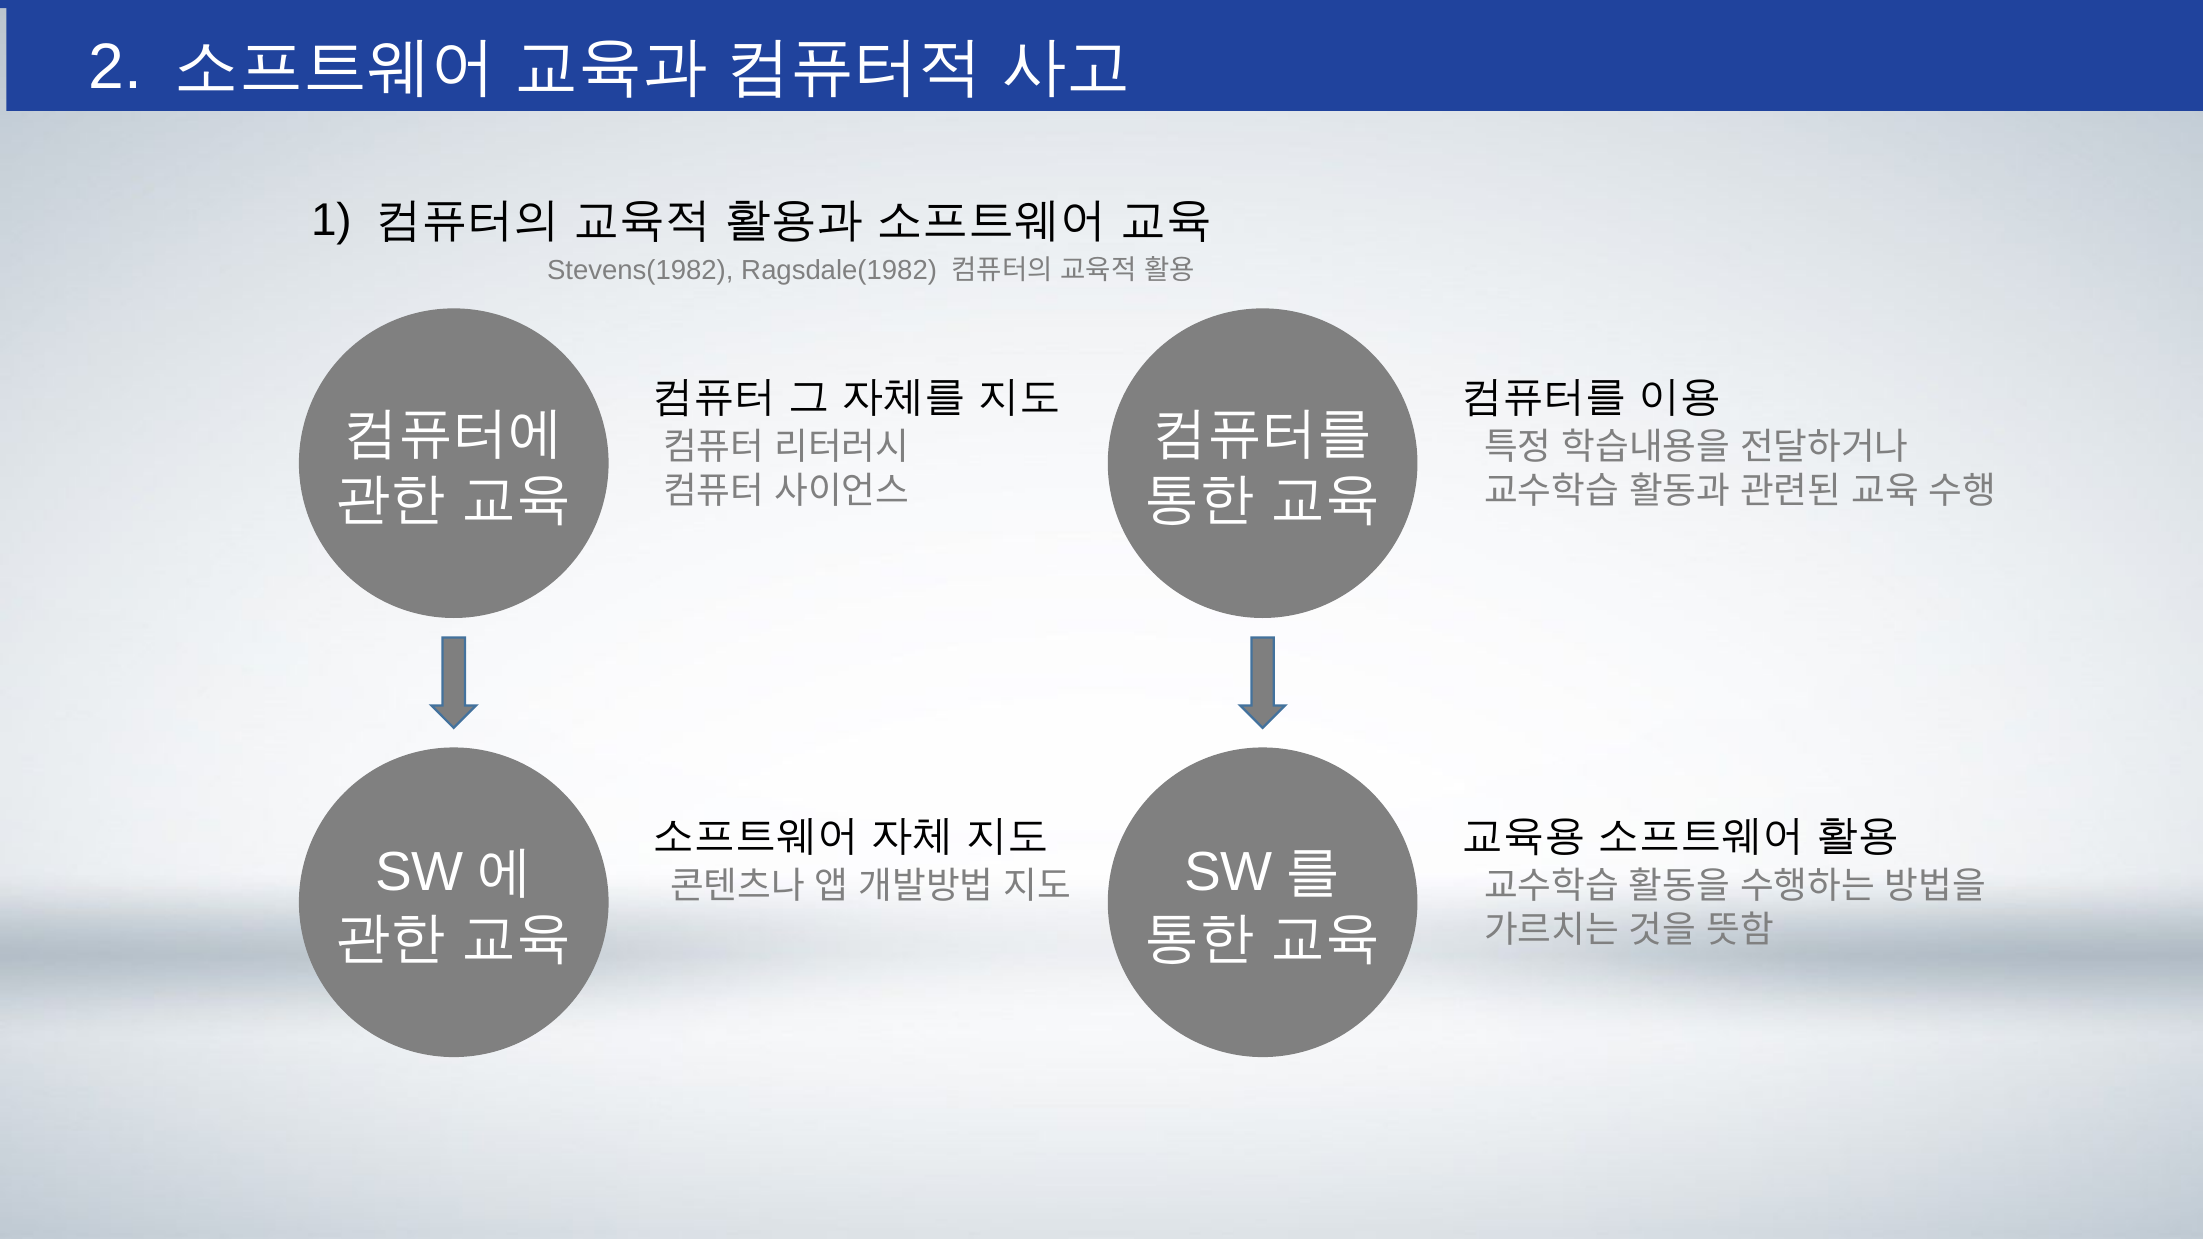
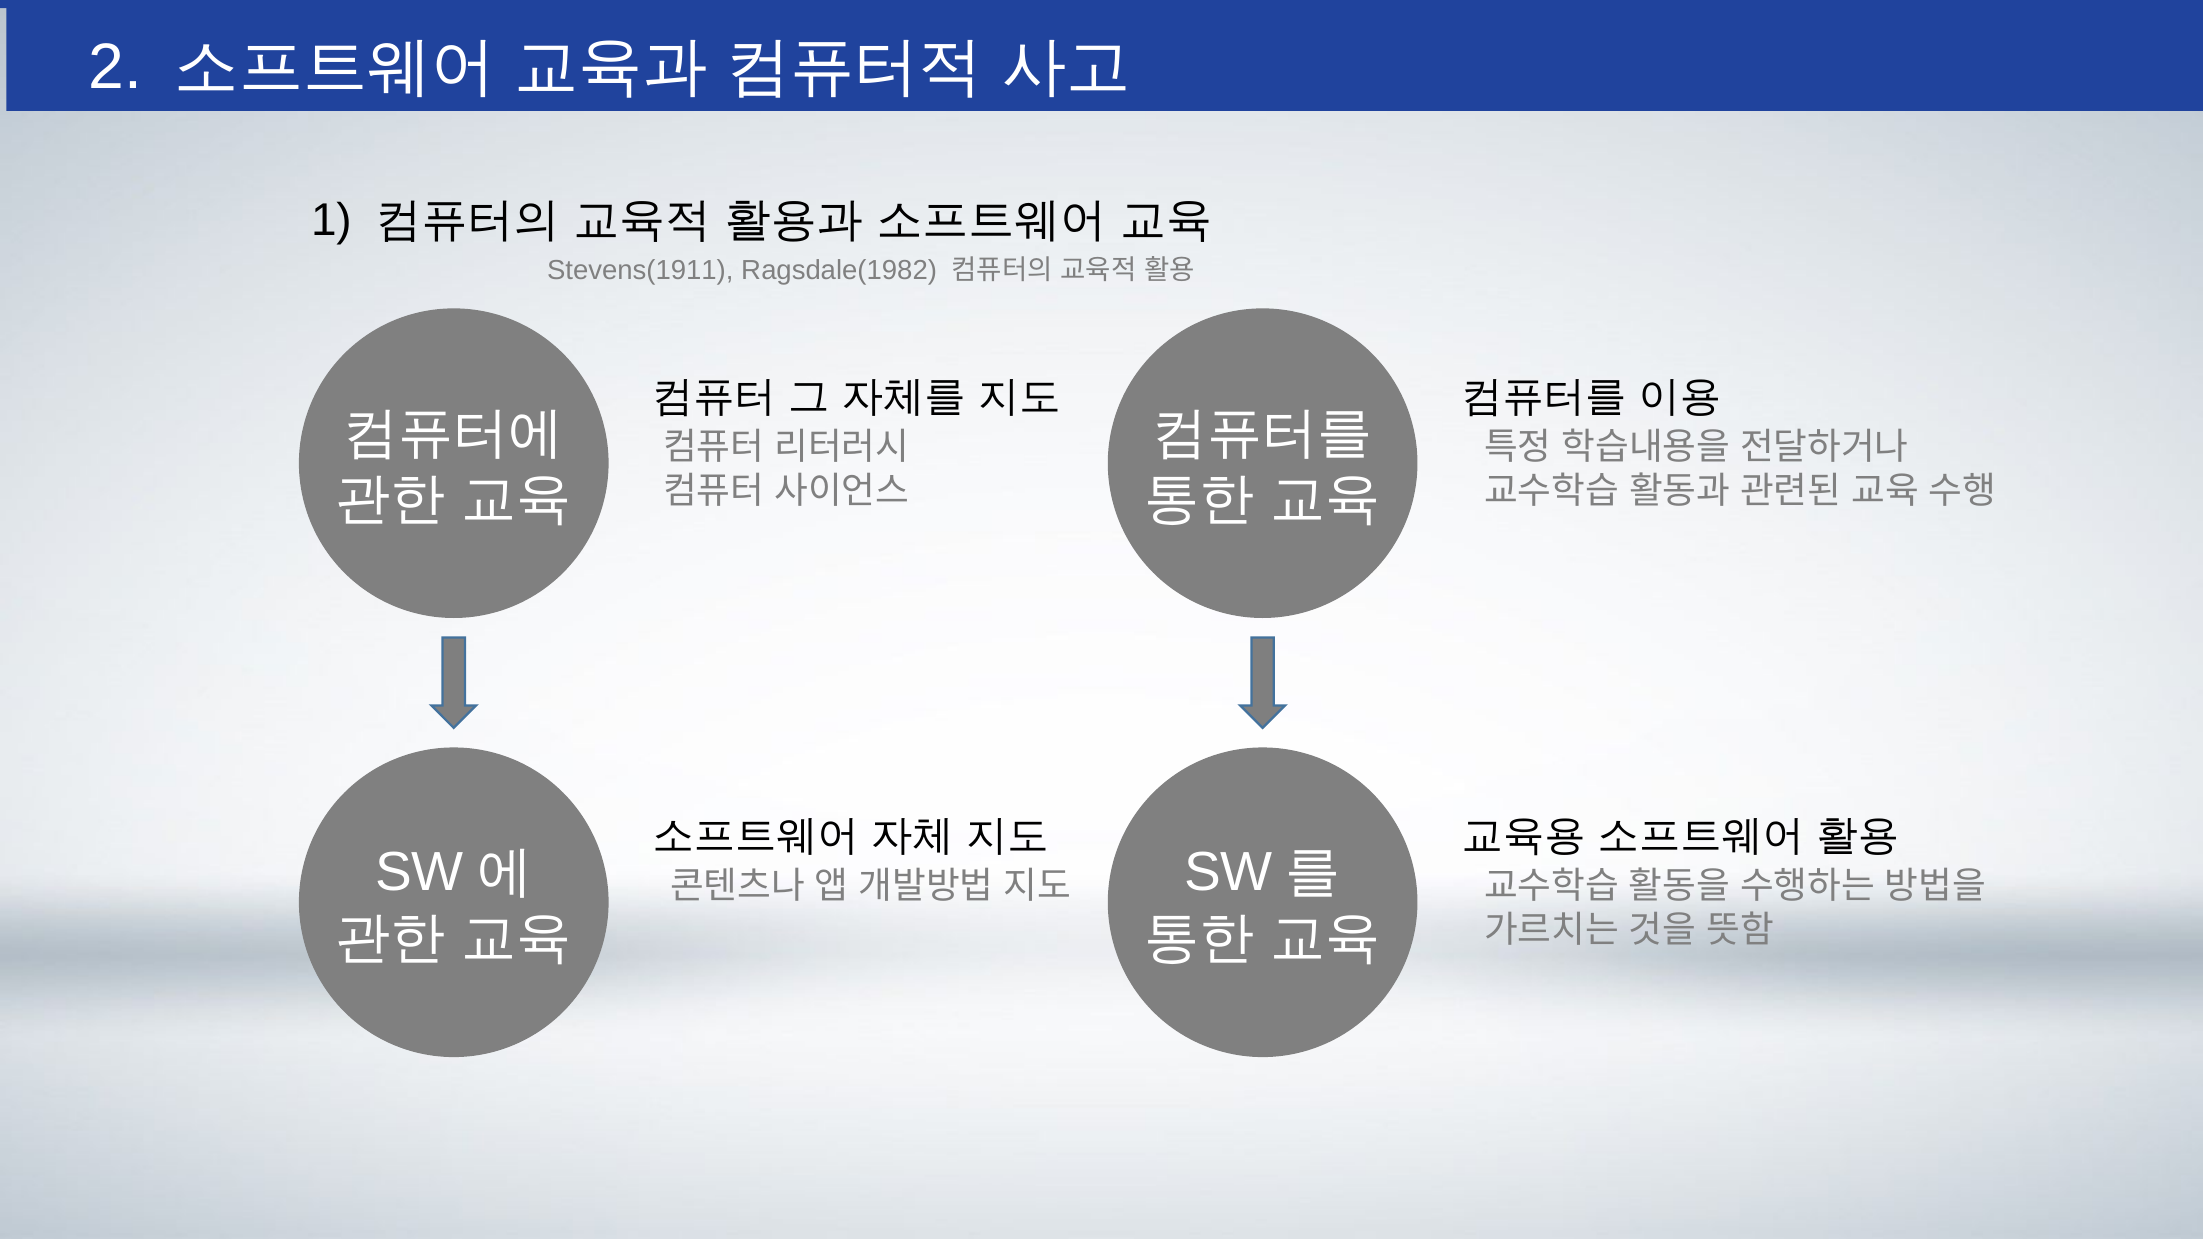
Stevens(1982: Stevens(1982 -> Stevens(1911
